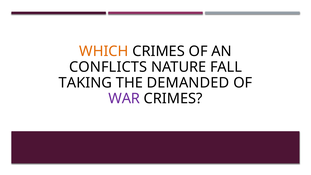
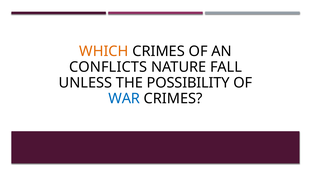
TAKING: TAKING -> UNLESS
DEMANDED: DEMANDED -> POSSIBILITY
WAR colour: purple -> blue
